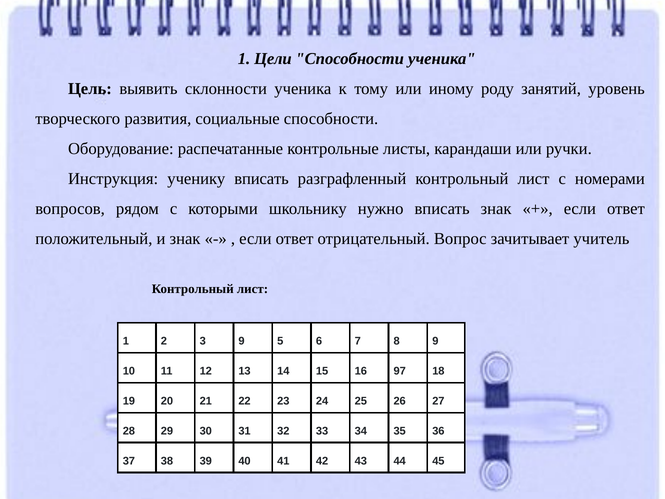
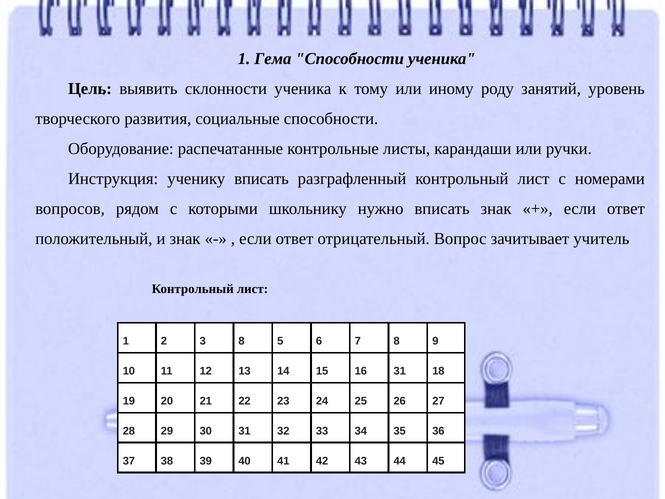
Цели: Цели -> Гема
3 9: 9 -> 8
16 97: 97 -> 31
